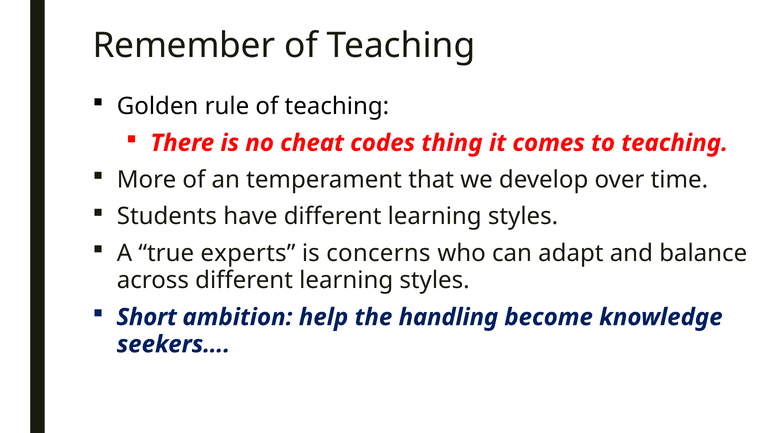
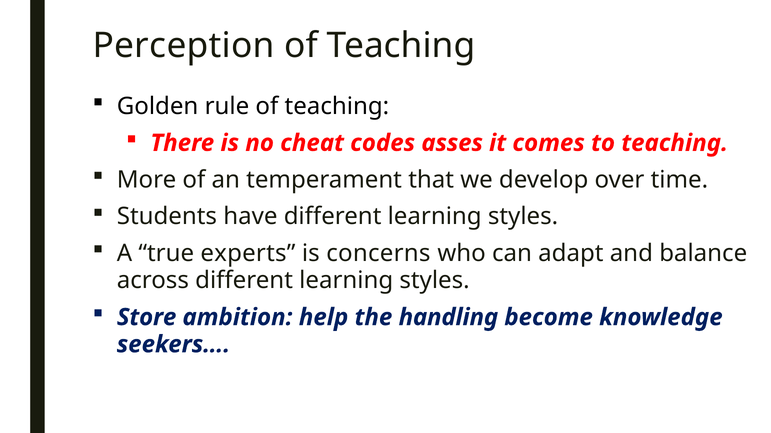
Remember: Remember -> Perception
thing: thing -> asses
Short: Short -> Store
